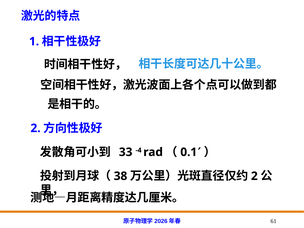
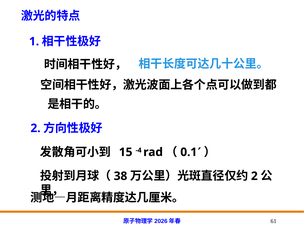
33: 33 -> 15
